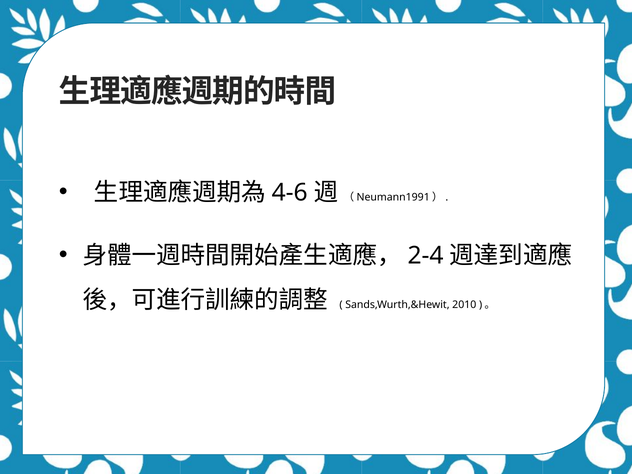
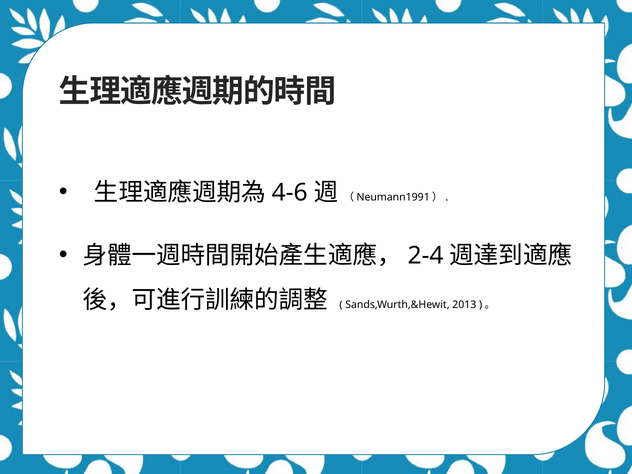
2010: 2010 -> 2013
